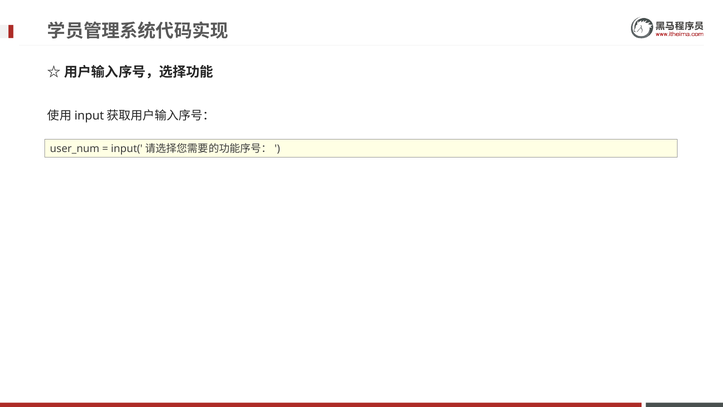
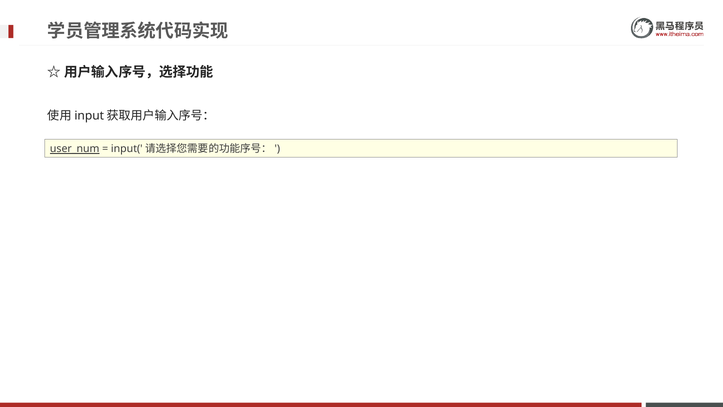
user_num underline: none -> present
